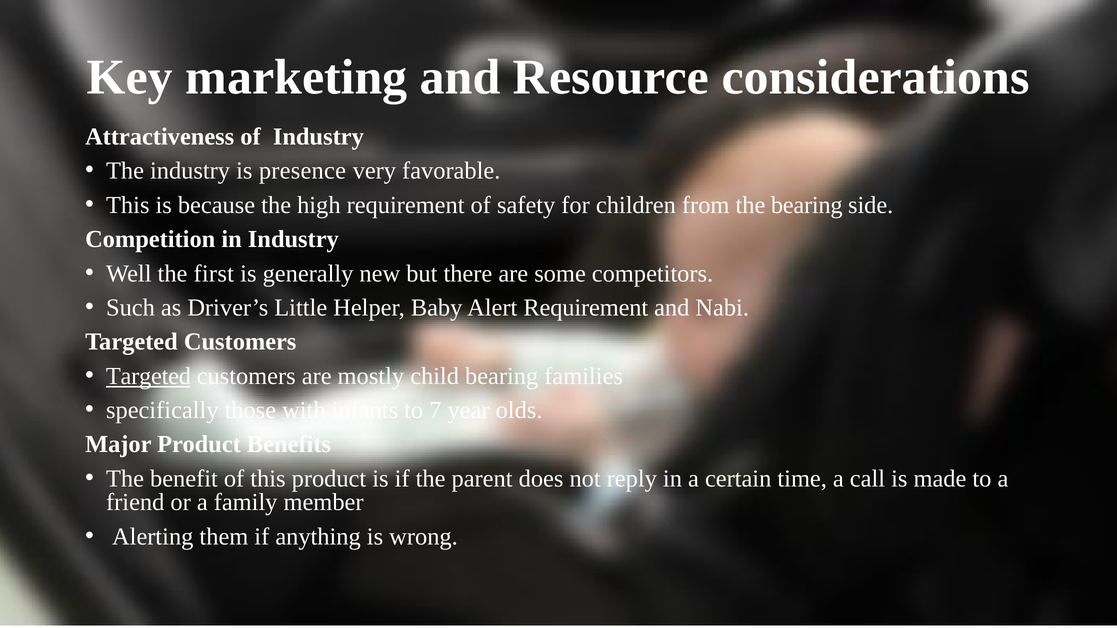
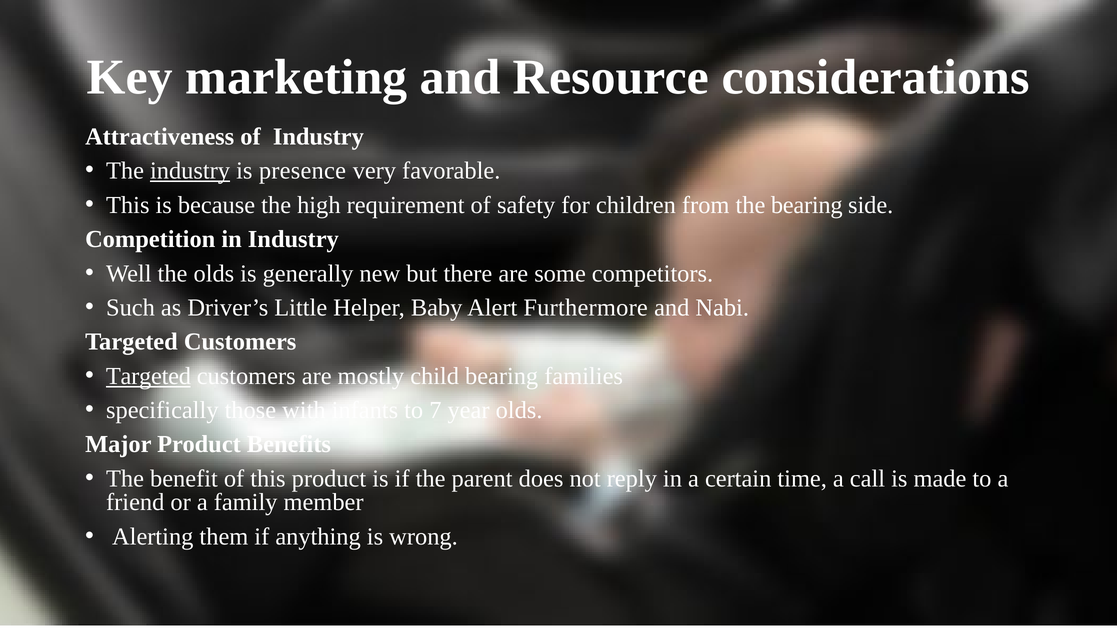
industry at (190, 171) underline: none -> present
the first: first -> olds
Alert Requirement: Requirement -> Furthermore
